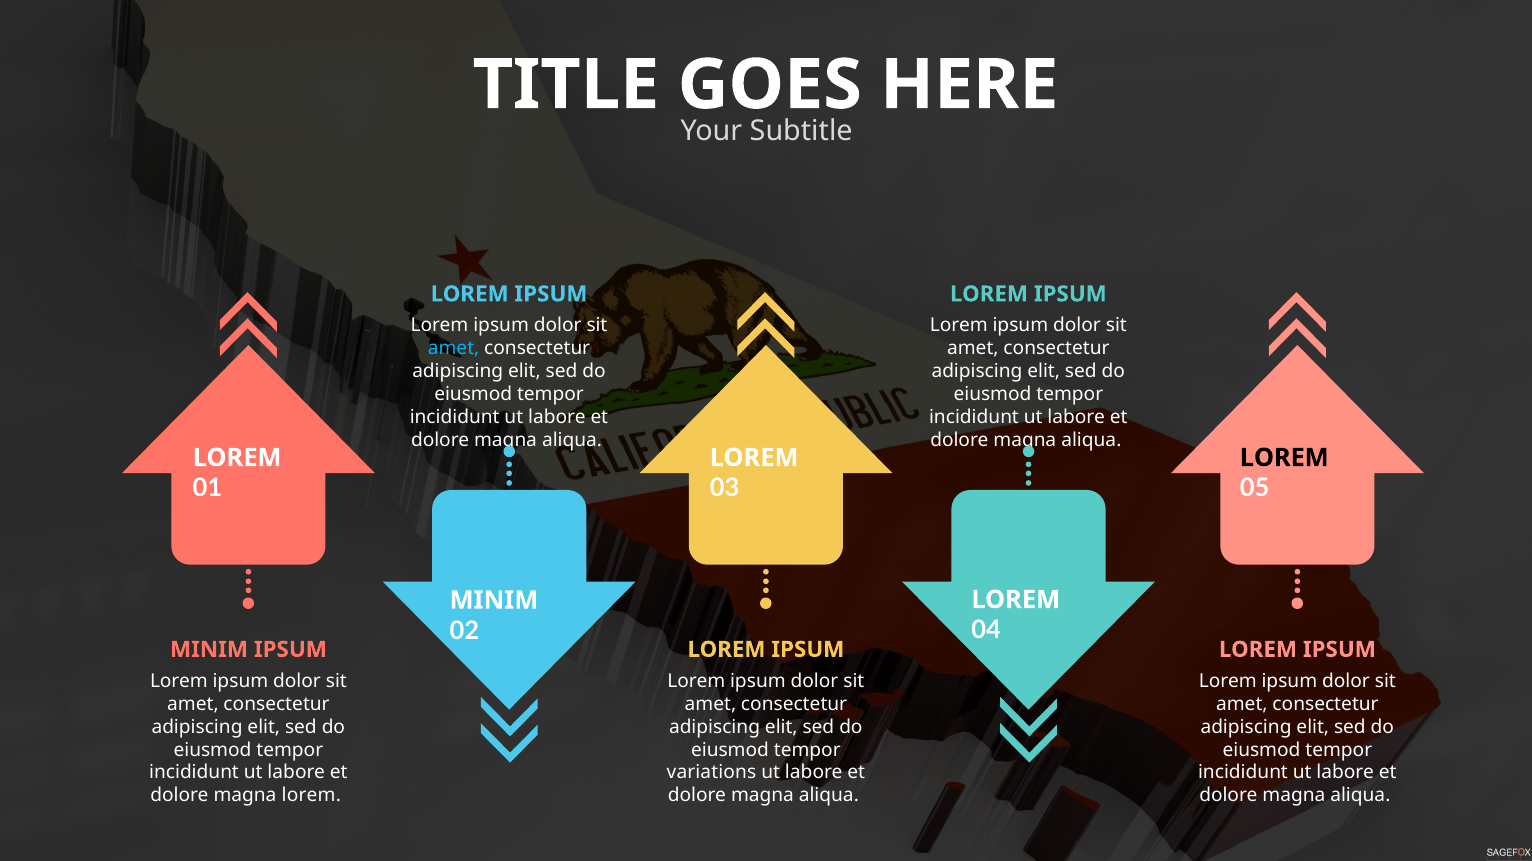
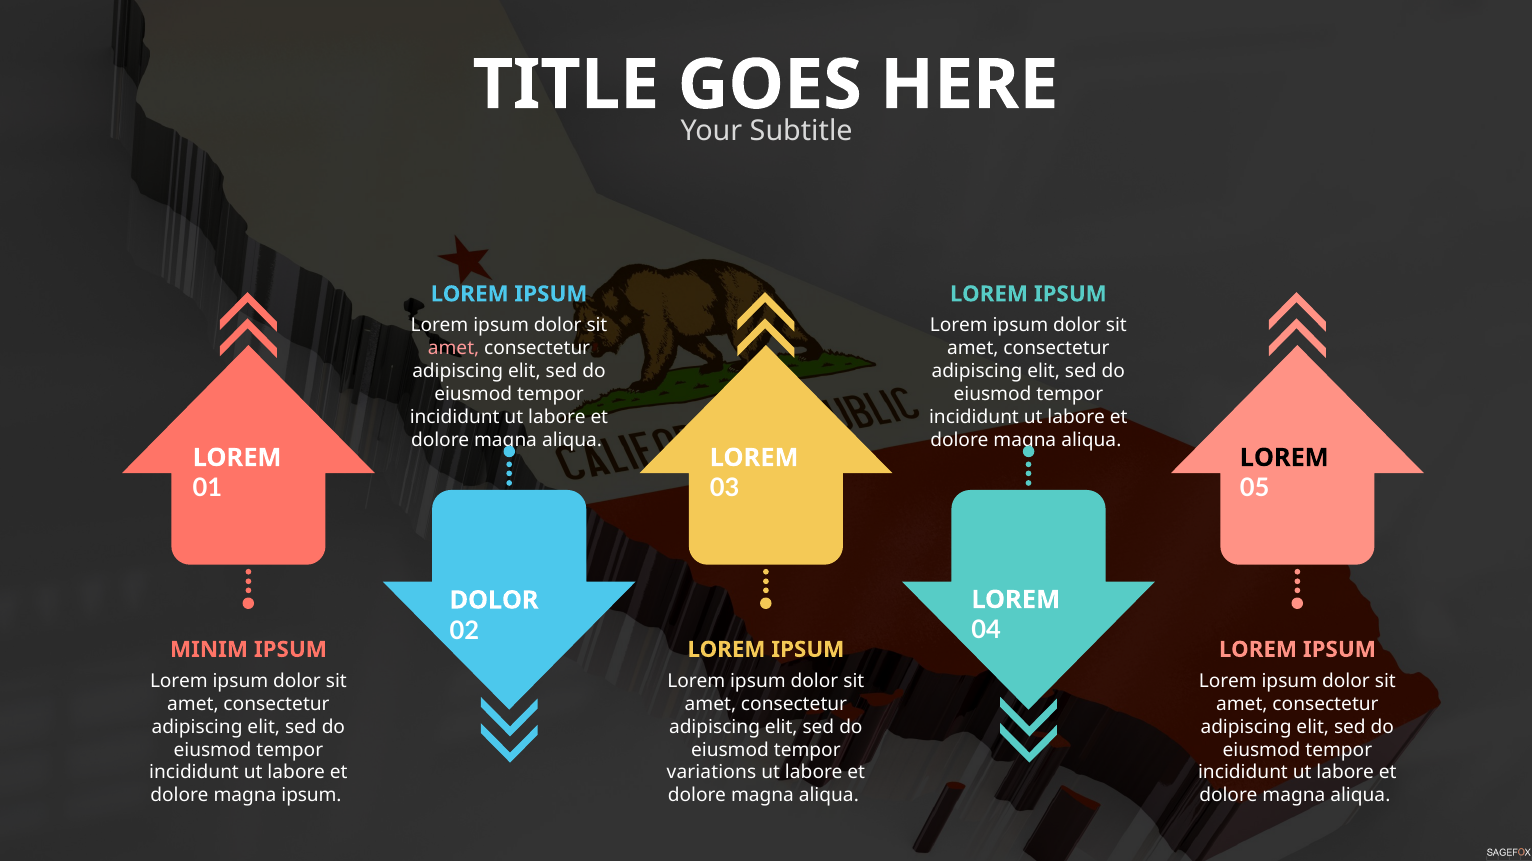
amet at (454, 349) colour: light blue -> pink
MINIM at (494, 601): MINIM -> DOLOR
magna lorem: lorem -> ipsum
